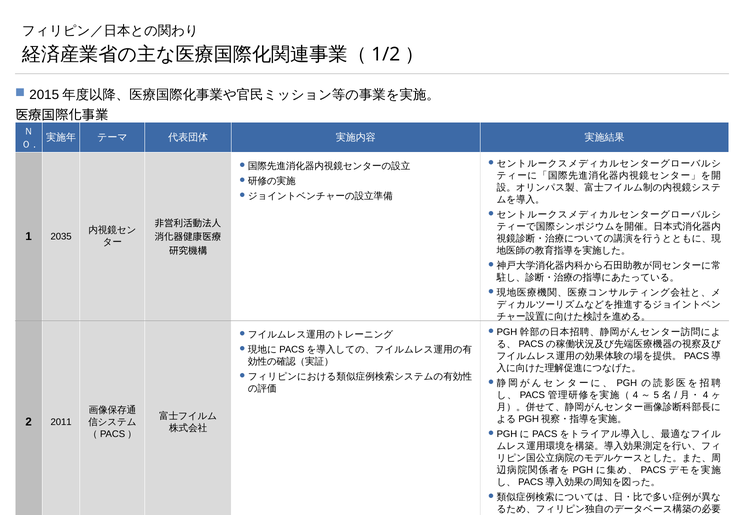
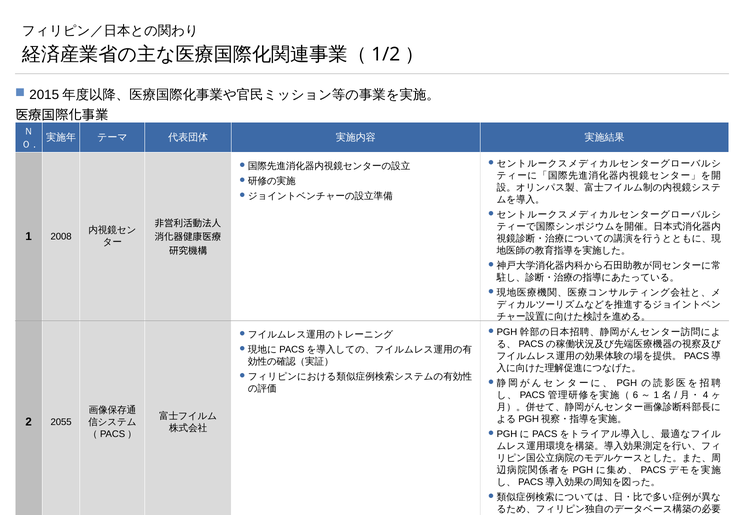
2035: 2035 -> 2008
4 at (635, 395): 4 -> 6
5 at (656, 395): 5 -> 1
2011: 2011 -> 2055
